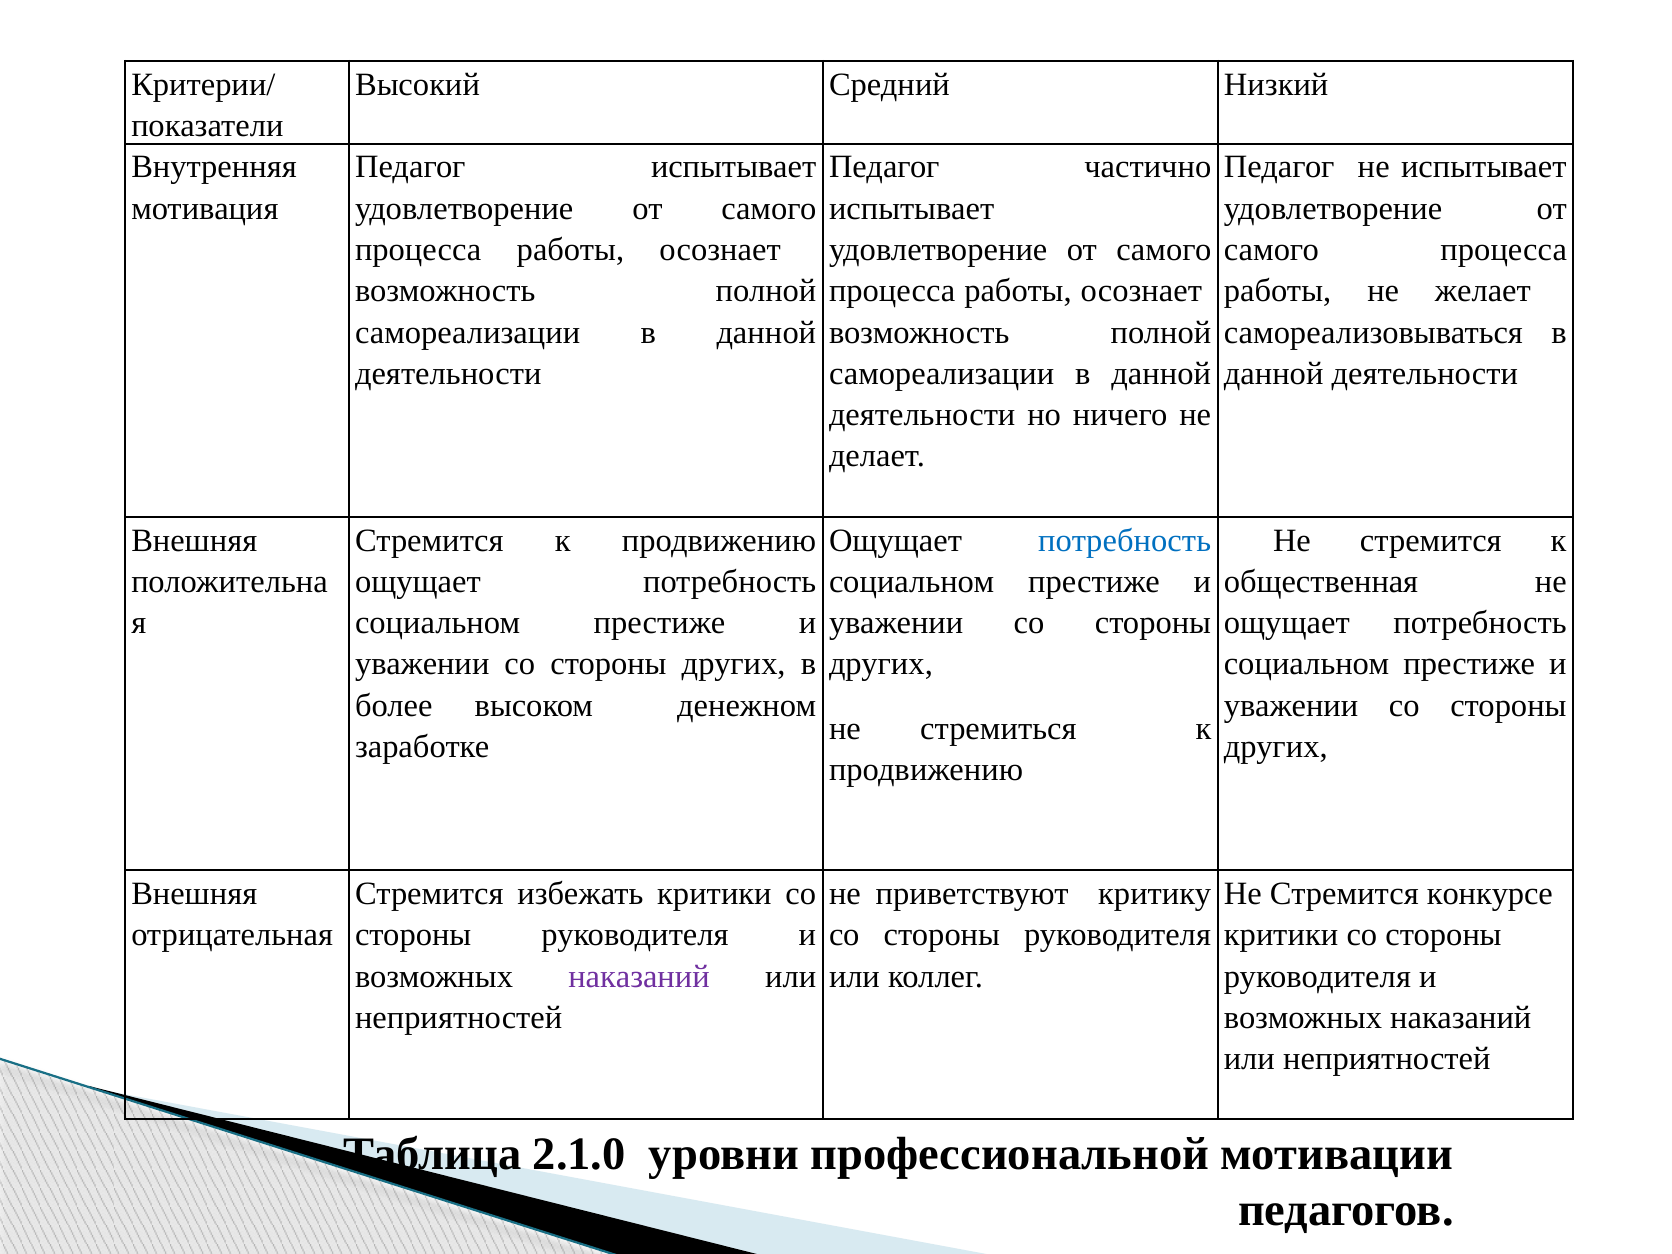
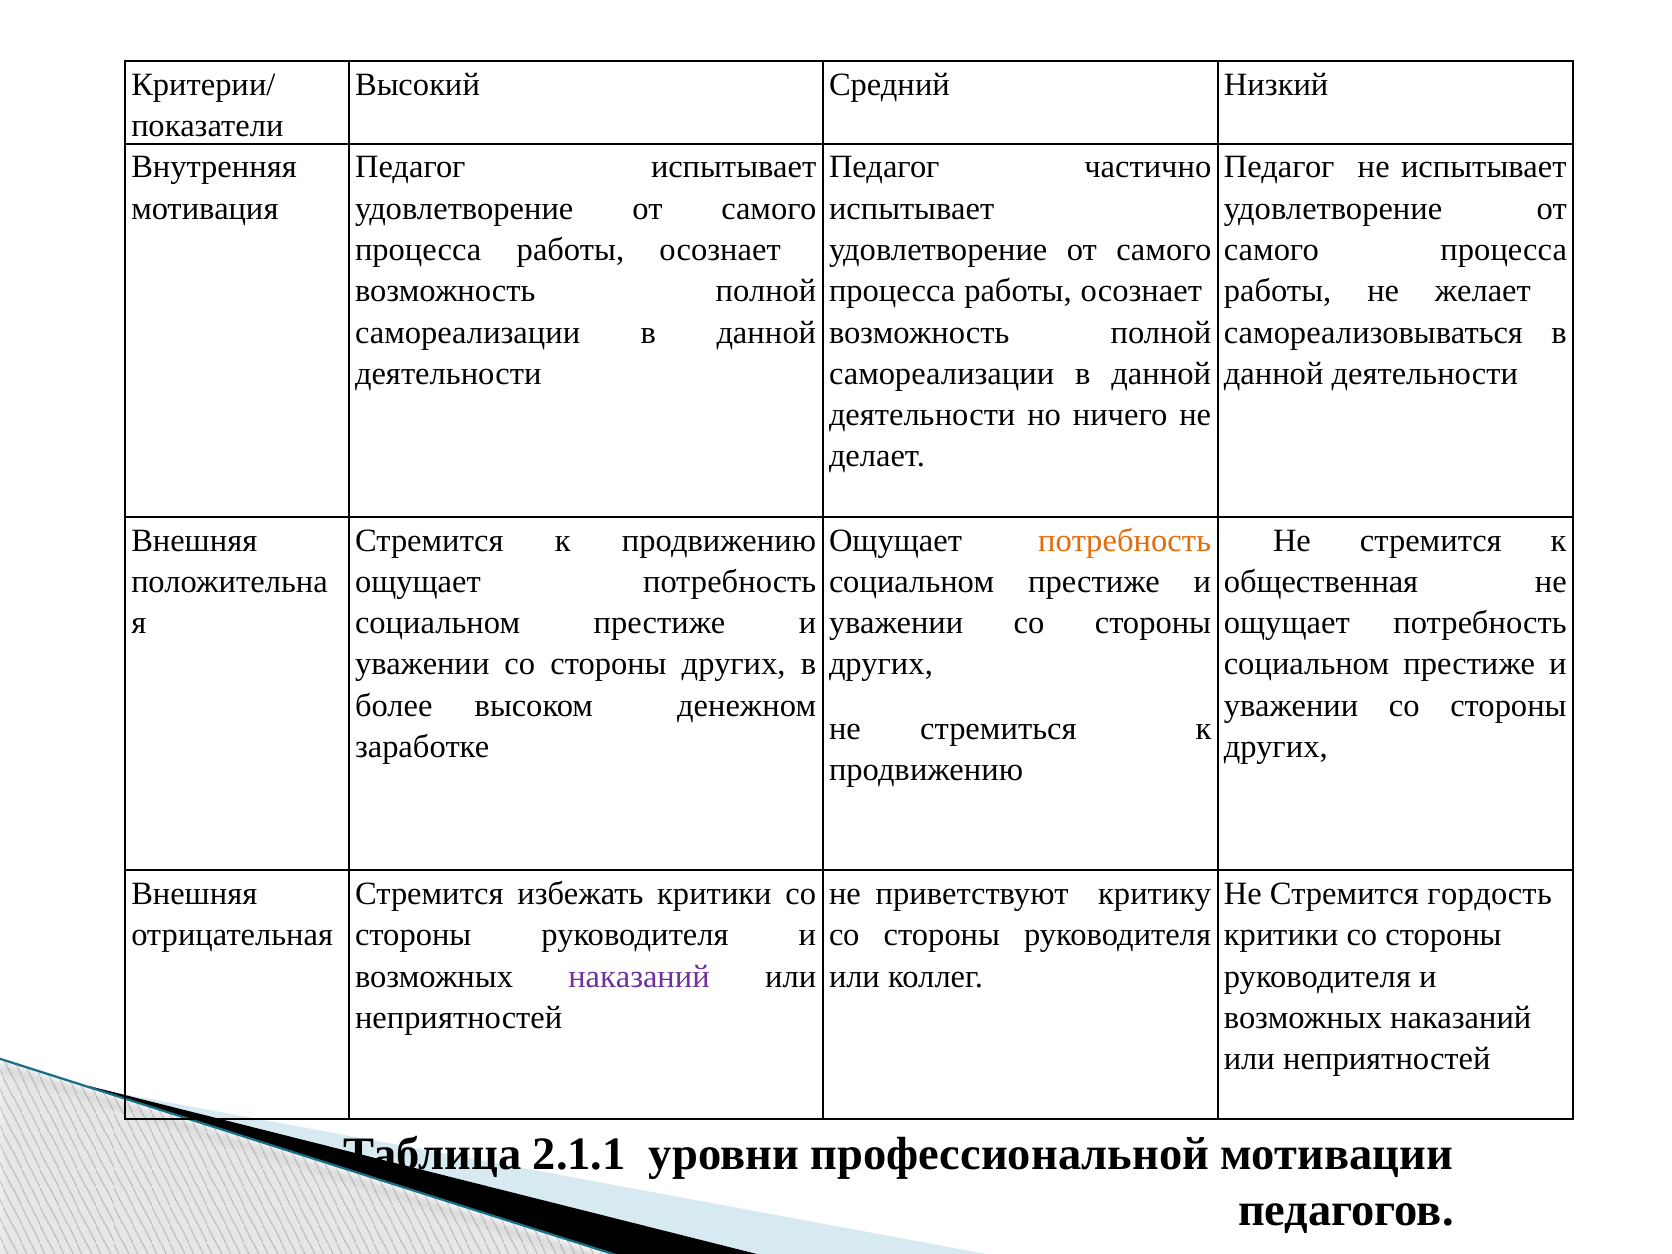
потребность at (1125, 540) colour: blue -> orange
конкурсе: конкурсе -> гордость
2.1.0: 2.1.0 -> 2.1.1
